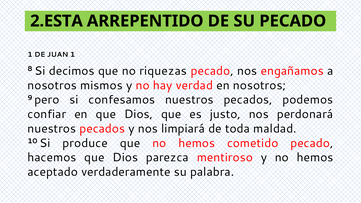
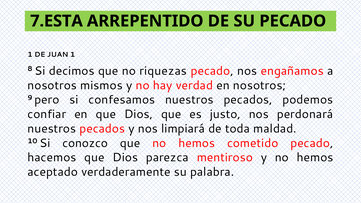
2.ESTA: 2.ESTA -> 7.ESTA
produce: produce -> conozco
